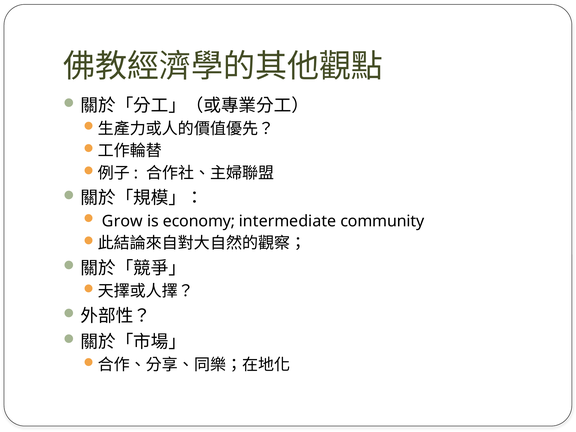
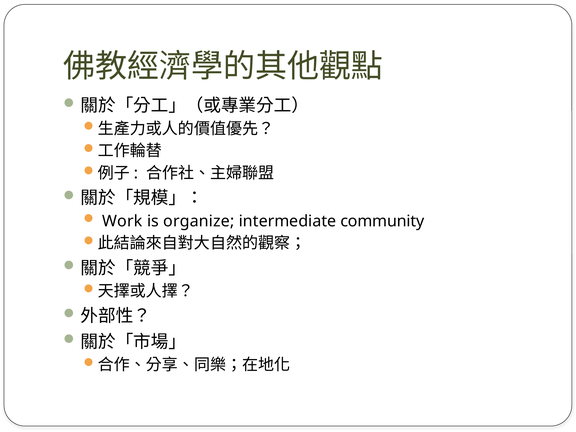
Grow: Grow -> Work
economy: economy -> organize
